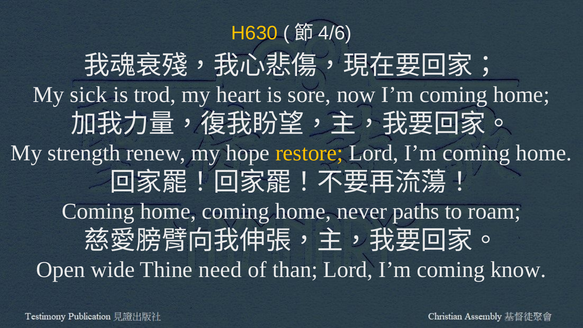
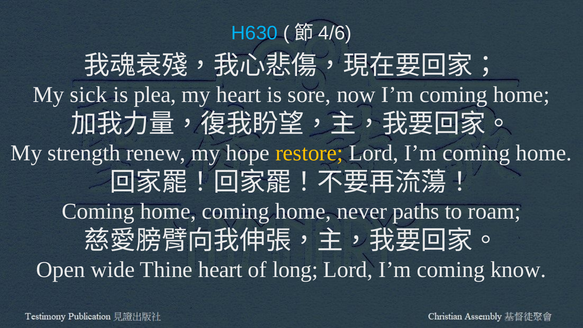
H630 colour: yellow -> light blue
trod: trod -> plea
Thine need: need -> heart
than: than -> long
